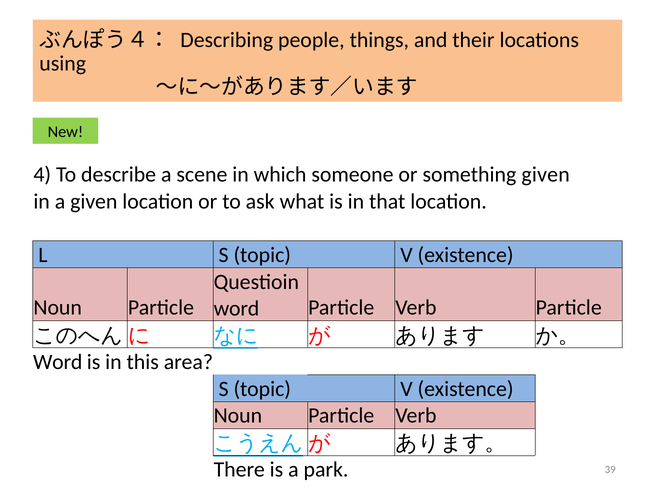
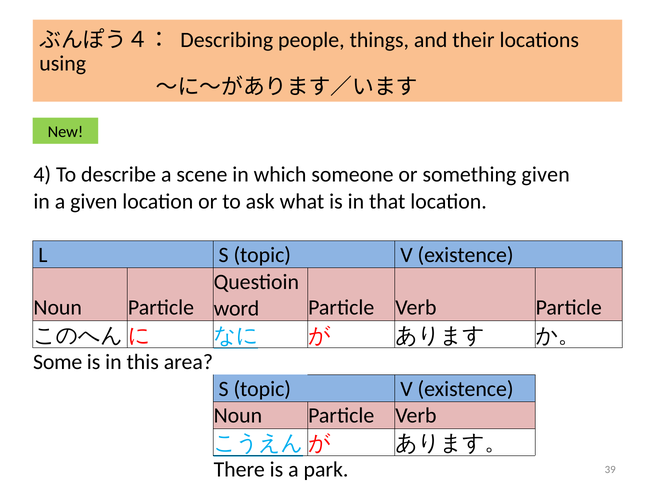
Word at (58, 361): Word -> Some
